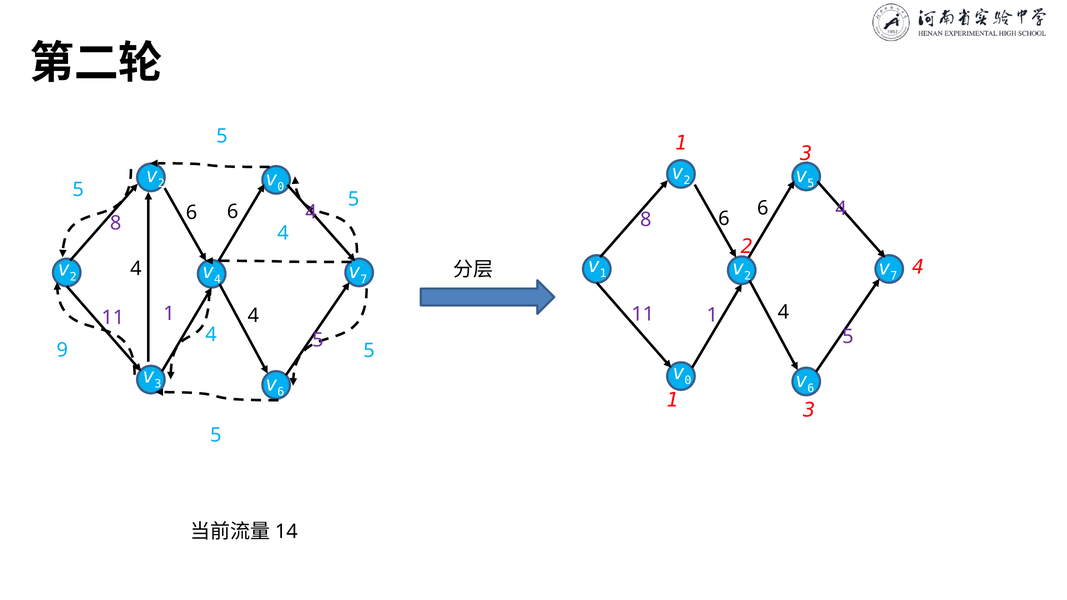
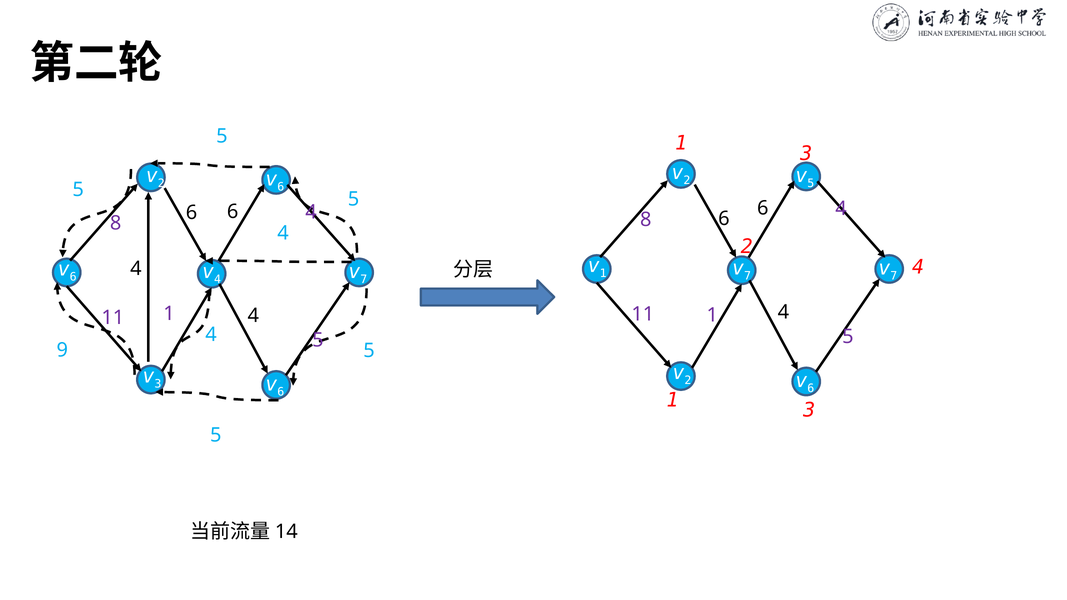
0 at (281, 187): 0 -> 6
2 at (748, 276): 2 -> 7
2 at (73, 277): 2 -> 6
0 at (688, 380): 0 -> 2
